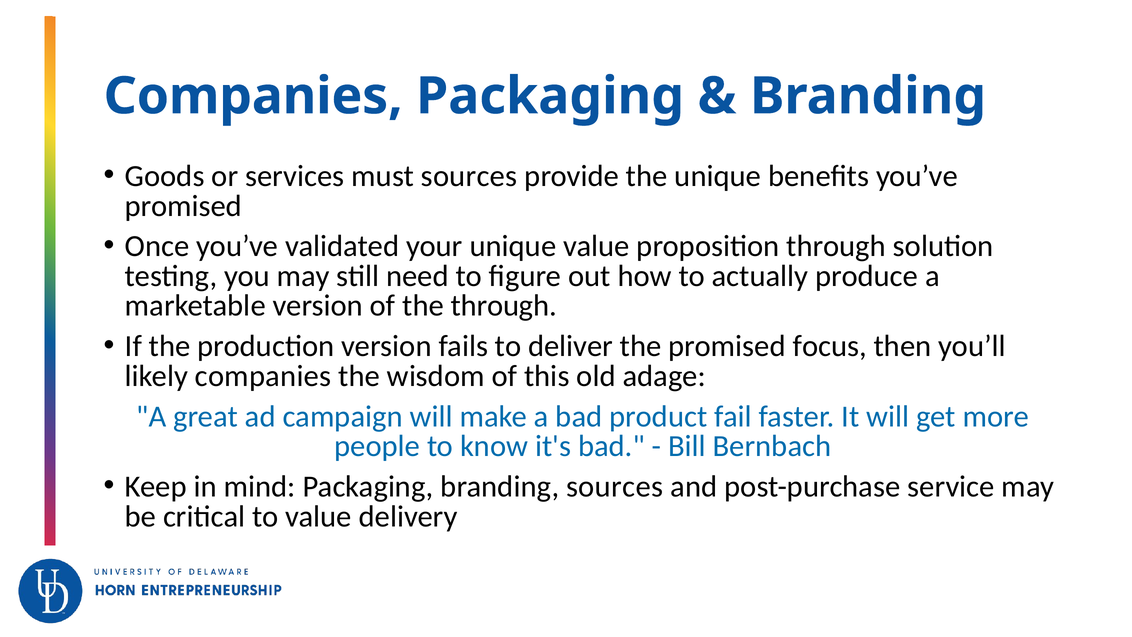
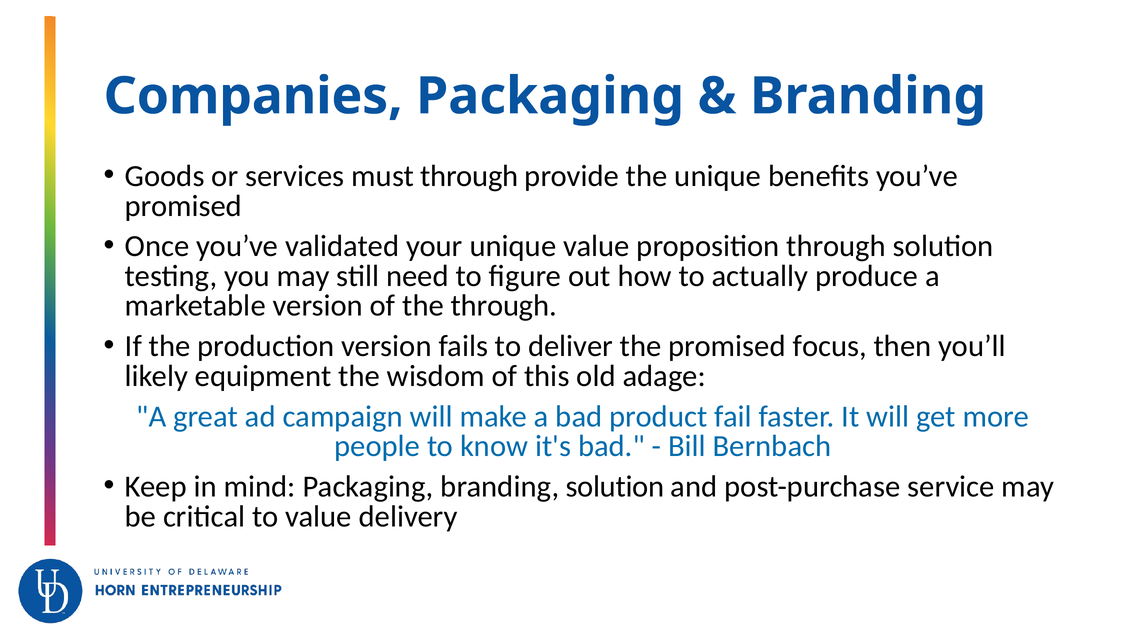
must sources: sources -> through
likely companies: companies -> equipment
branding sources: sources -> solution
